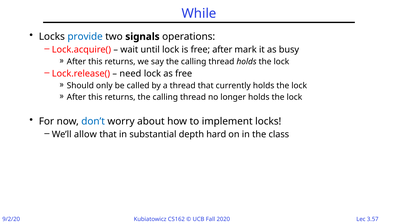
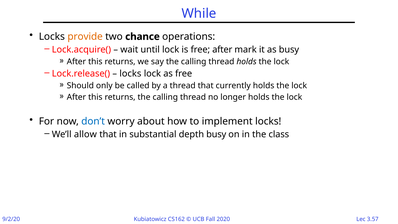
provide colour: blue -> orange
signals: signals -> chance
need at (130, 74): need -> locks
depth hard: hard -> busy
